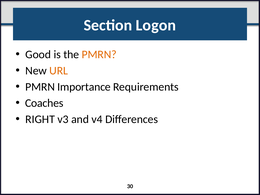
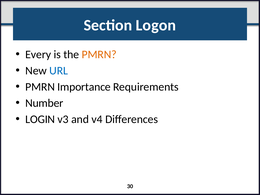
Good: Good -> Every
URL colour: orange -> blue
Coaches: Coaches -> Number
RIGHT: RIGHT -> LOGIN
